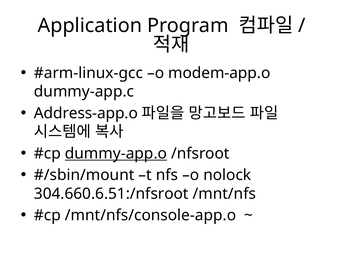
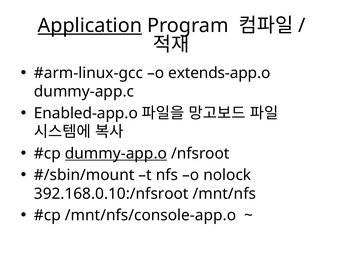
Application underline: none -> present
modem-app.o: modem-app.o -> extends-app.o
Address-app.o: Address-app.o -> Enabled-app.o
304.660.6.51:/nfsroot: 304.660.6.51:/nfsroot -> 392.168.0.10:/nfsroot
